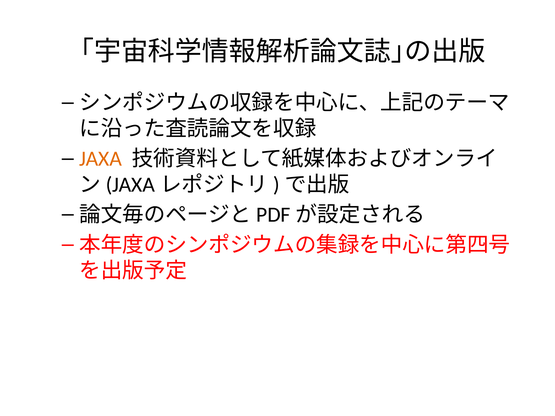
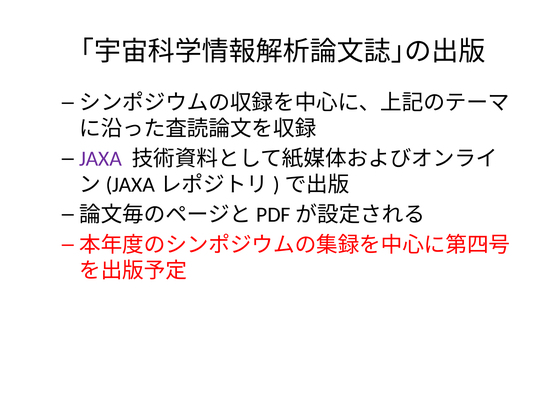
JAXA colour: orange -> purple
